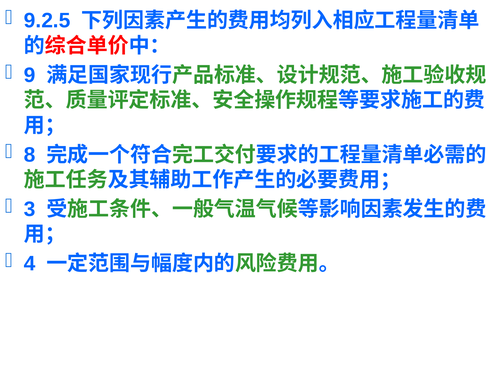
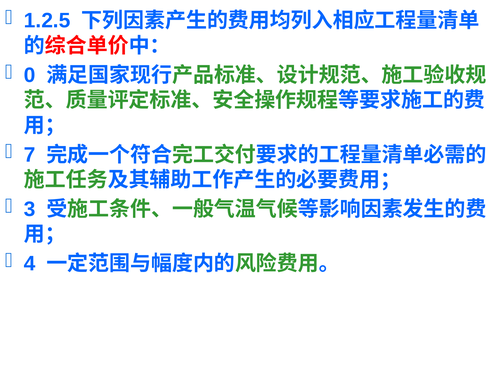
9.2.5: 9.2.5 -> 1.2.5
9: 9 -> 0
8: 8 -> 7
